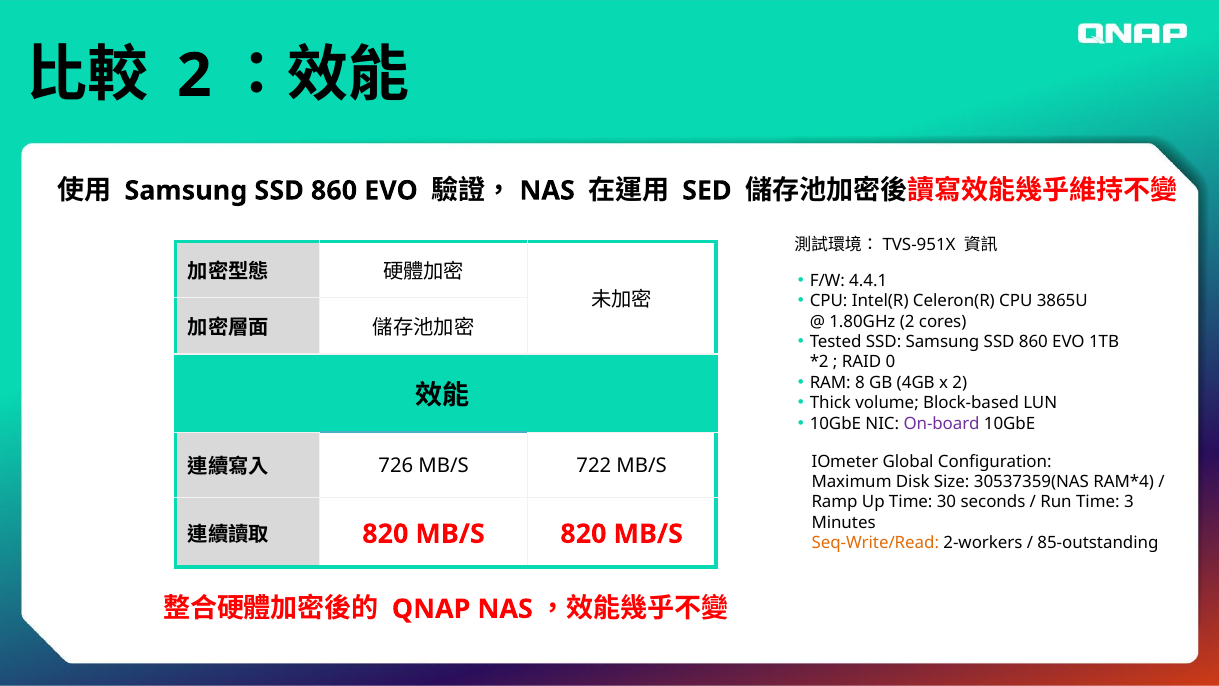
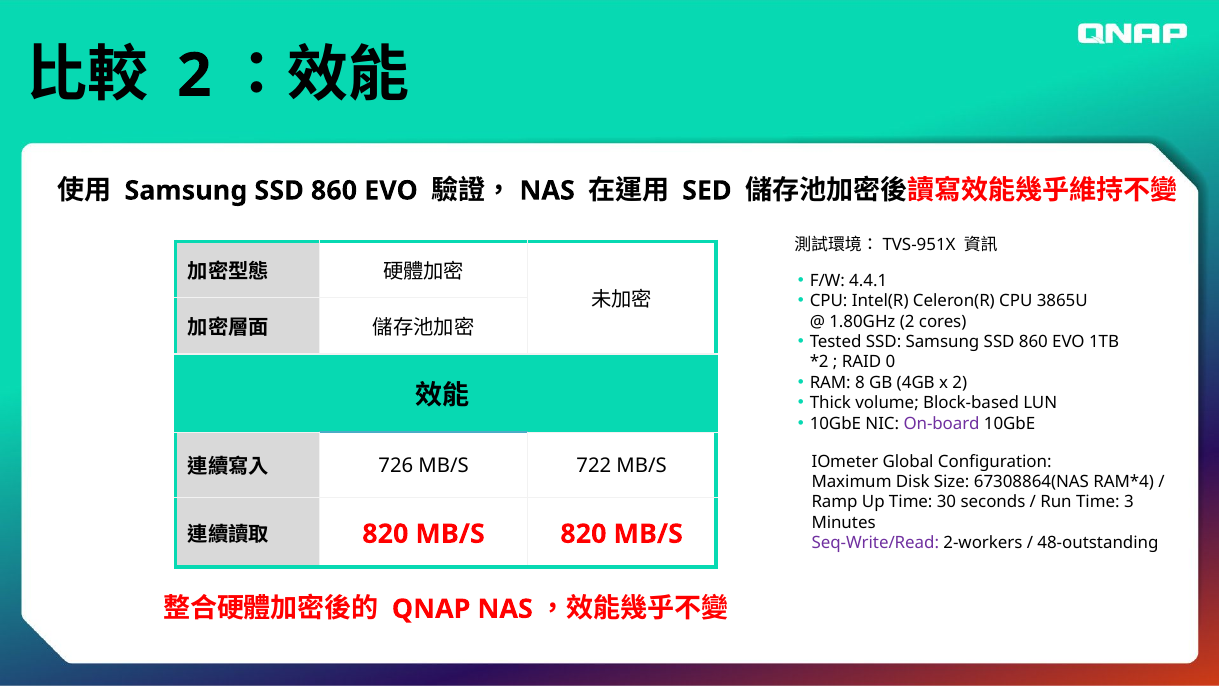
30537359(NAS: 30537359(NAS -> 67308864(NAS
Seq-Write/Read colour: orange -> purple
85-outstanding: 85-outstanding -> 48-outstanding
